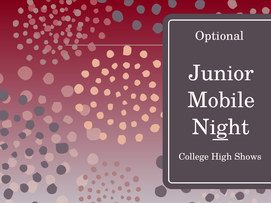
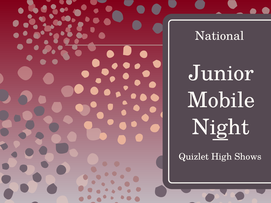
Optional: Optional -> National
College: College -> Quizlet
